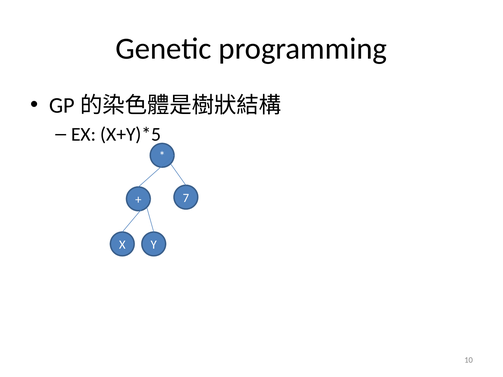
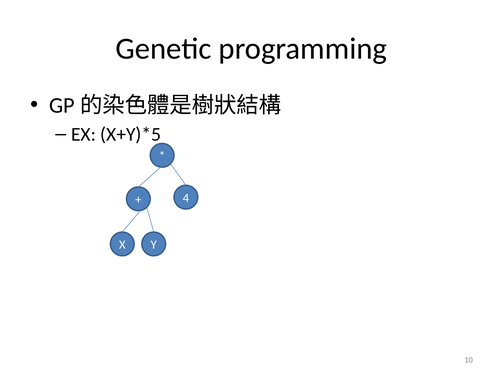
7: 7 -> 4
